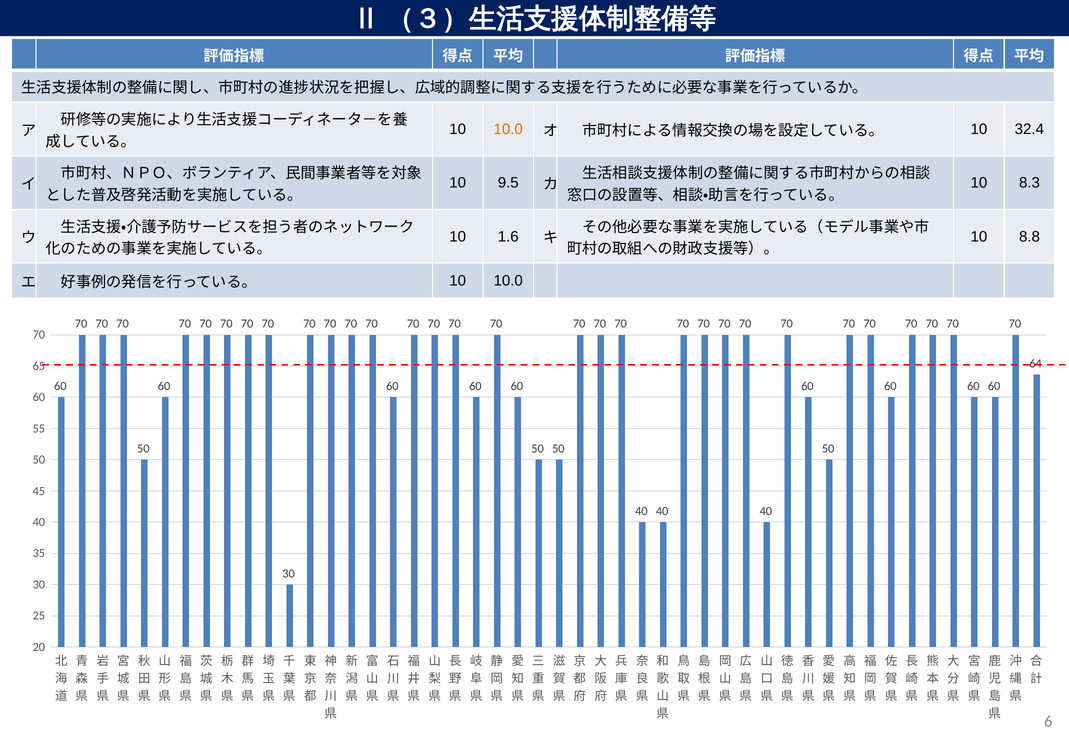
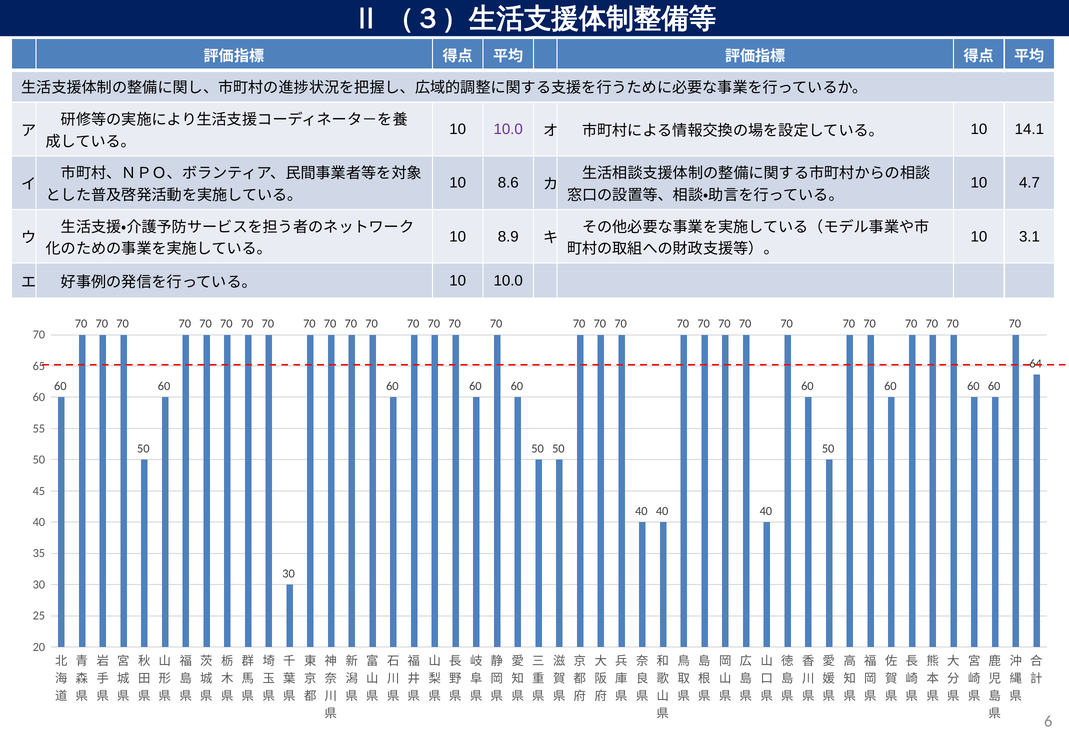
10.0 at (508, 129) colour: orange -> purple
32.4: 32.4 -> 14.1
9.5: 9.5 -> 8.6
8.3: 8.3 -> 4.7
1.6: 1.6 -> 8.9
8.8: 8.8 -> 3.1
